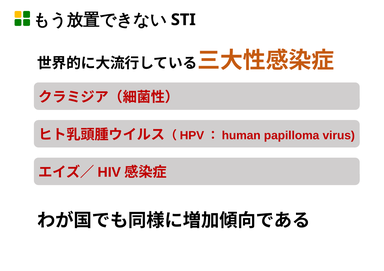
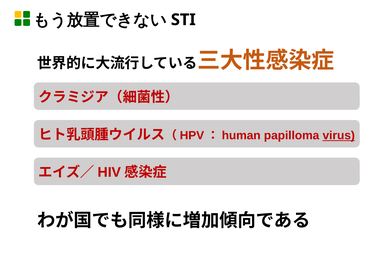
virus underline: none -> present
